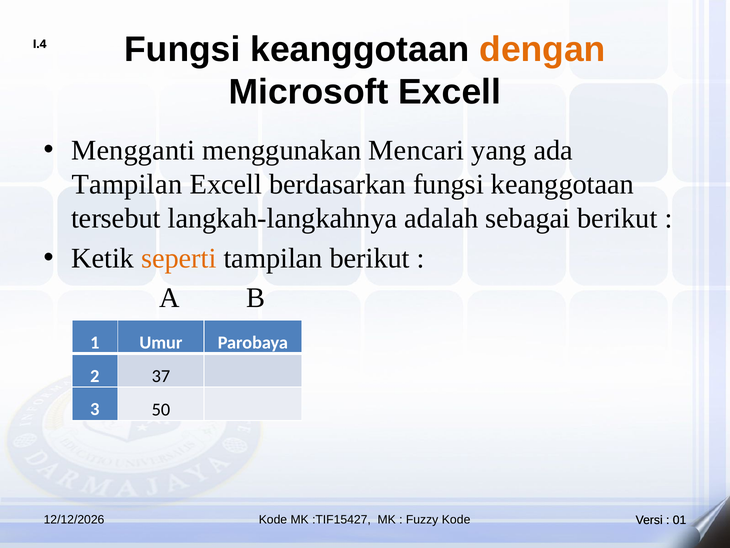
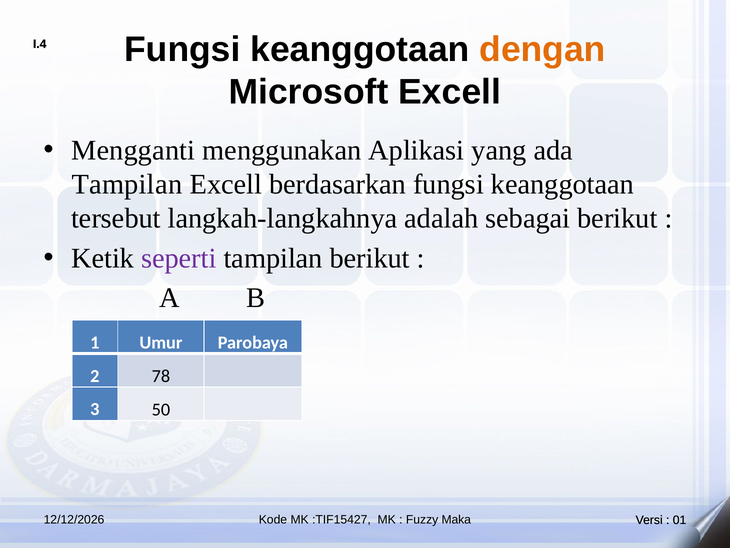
Mencari: Mencari -> Aplikasi
seperti colour: orange -> purple
37: 37 -> 78
Fuzzy Kode: Kode -> Maka
